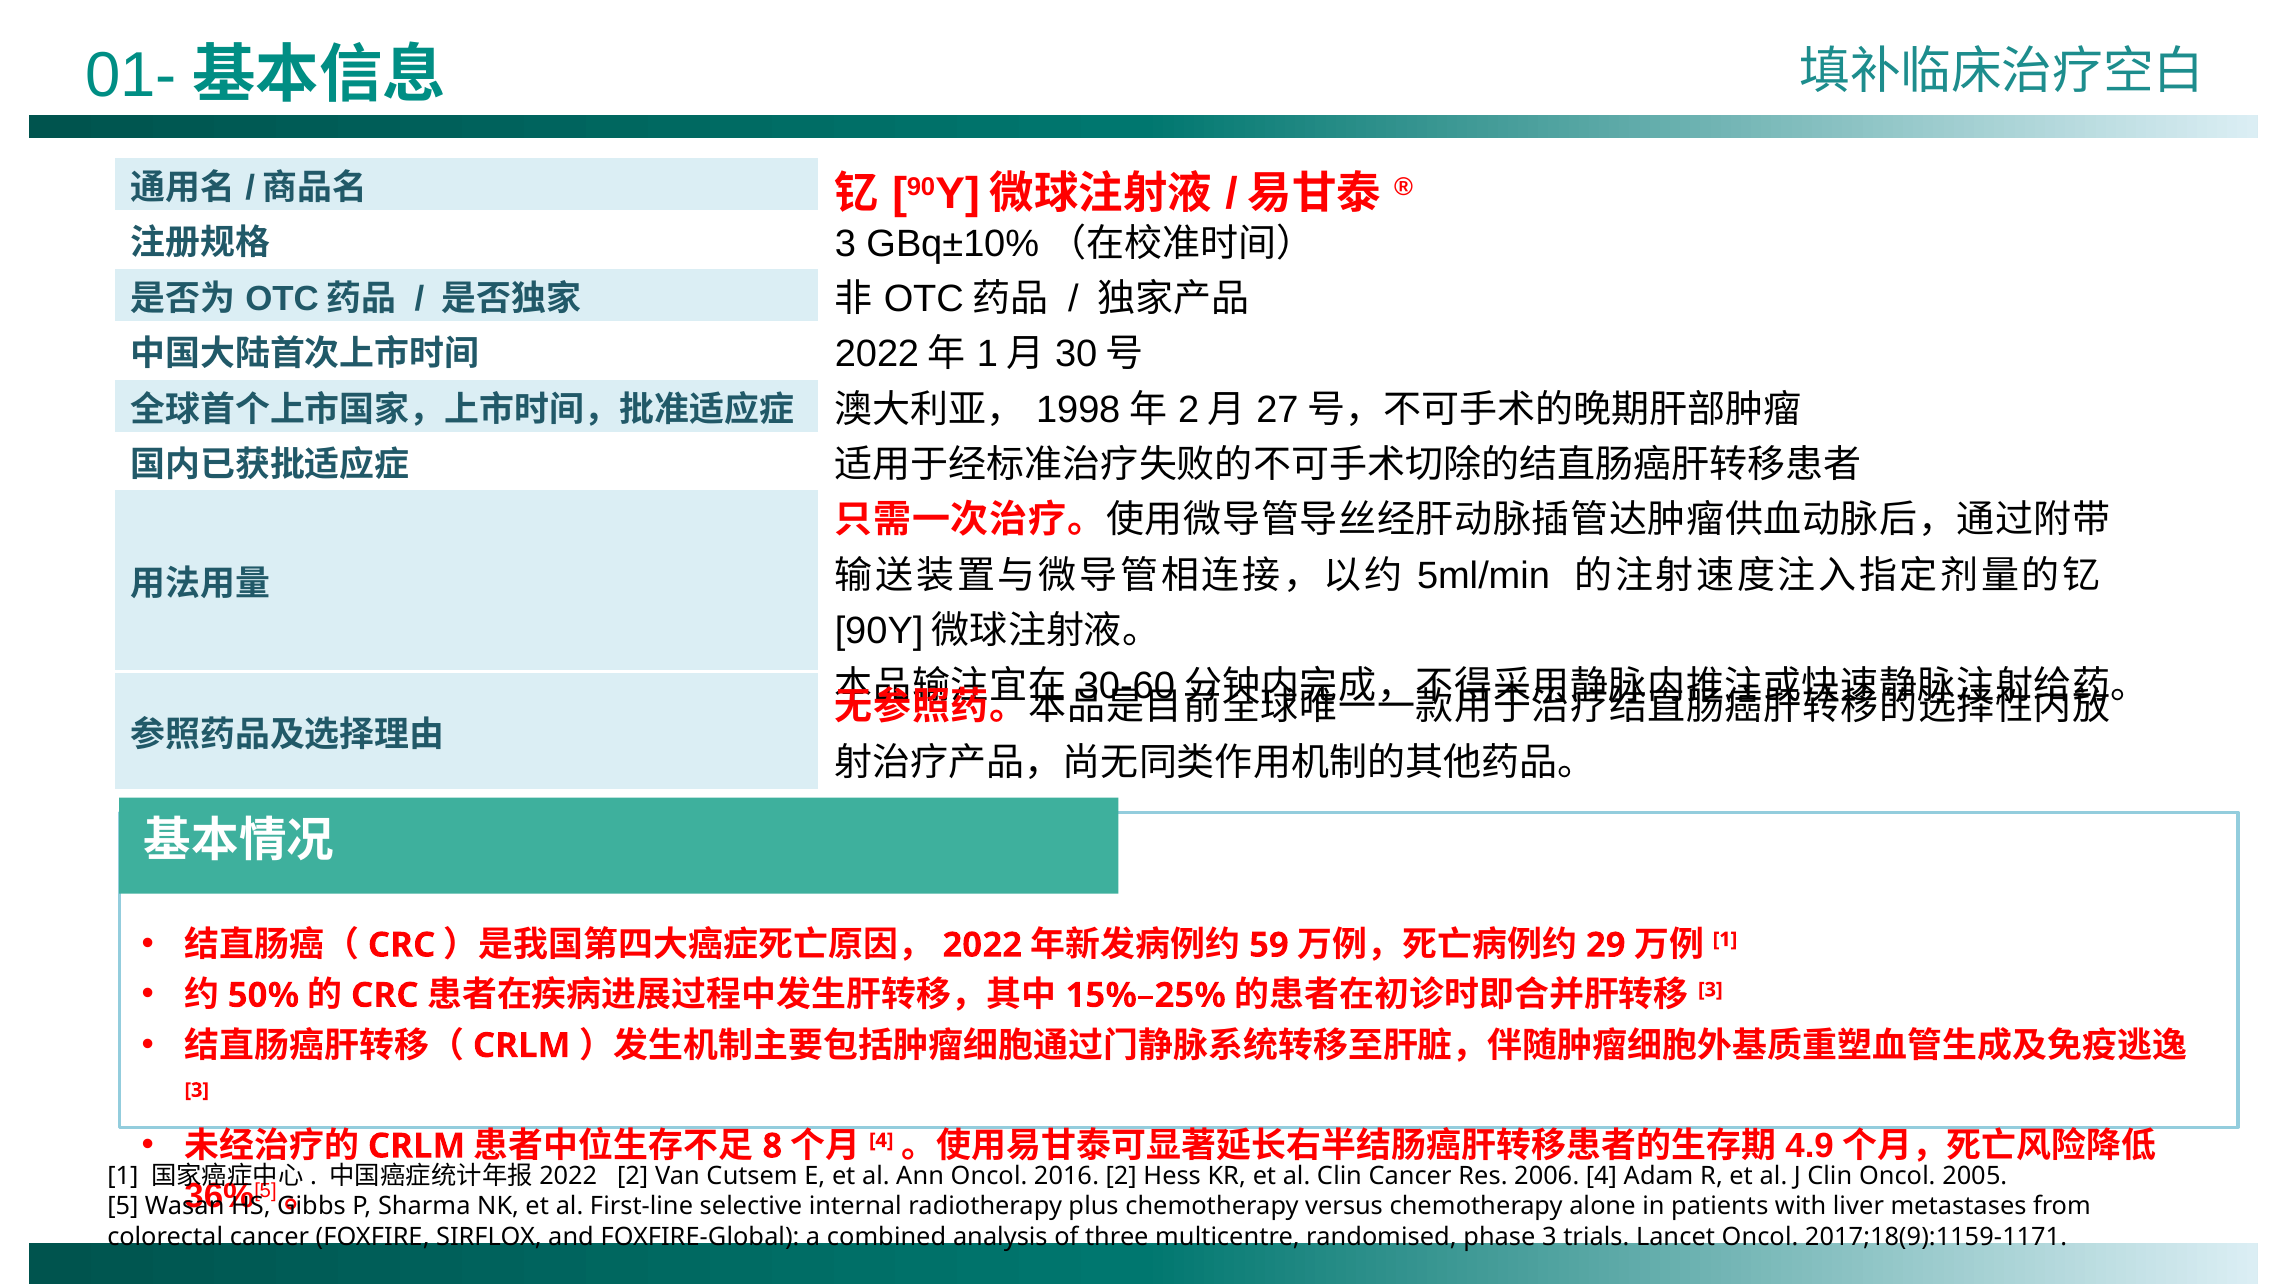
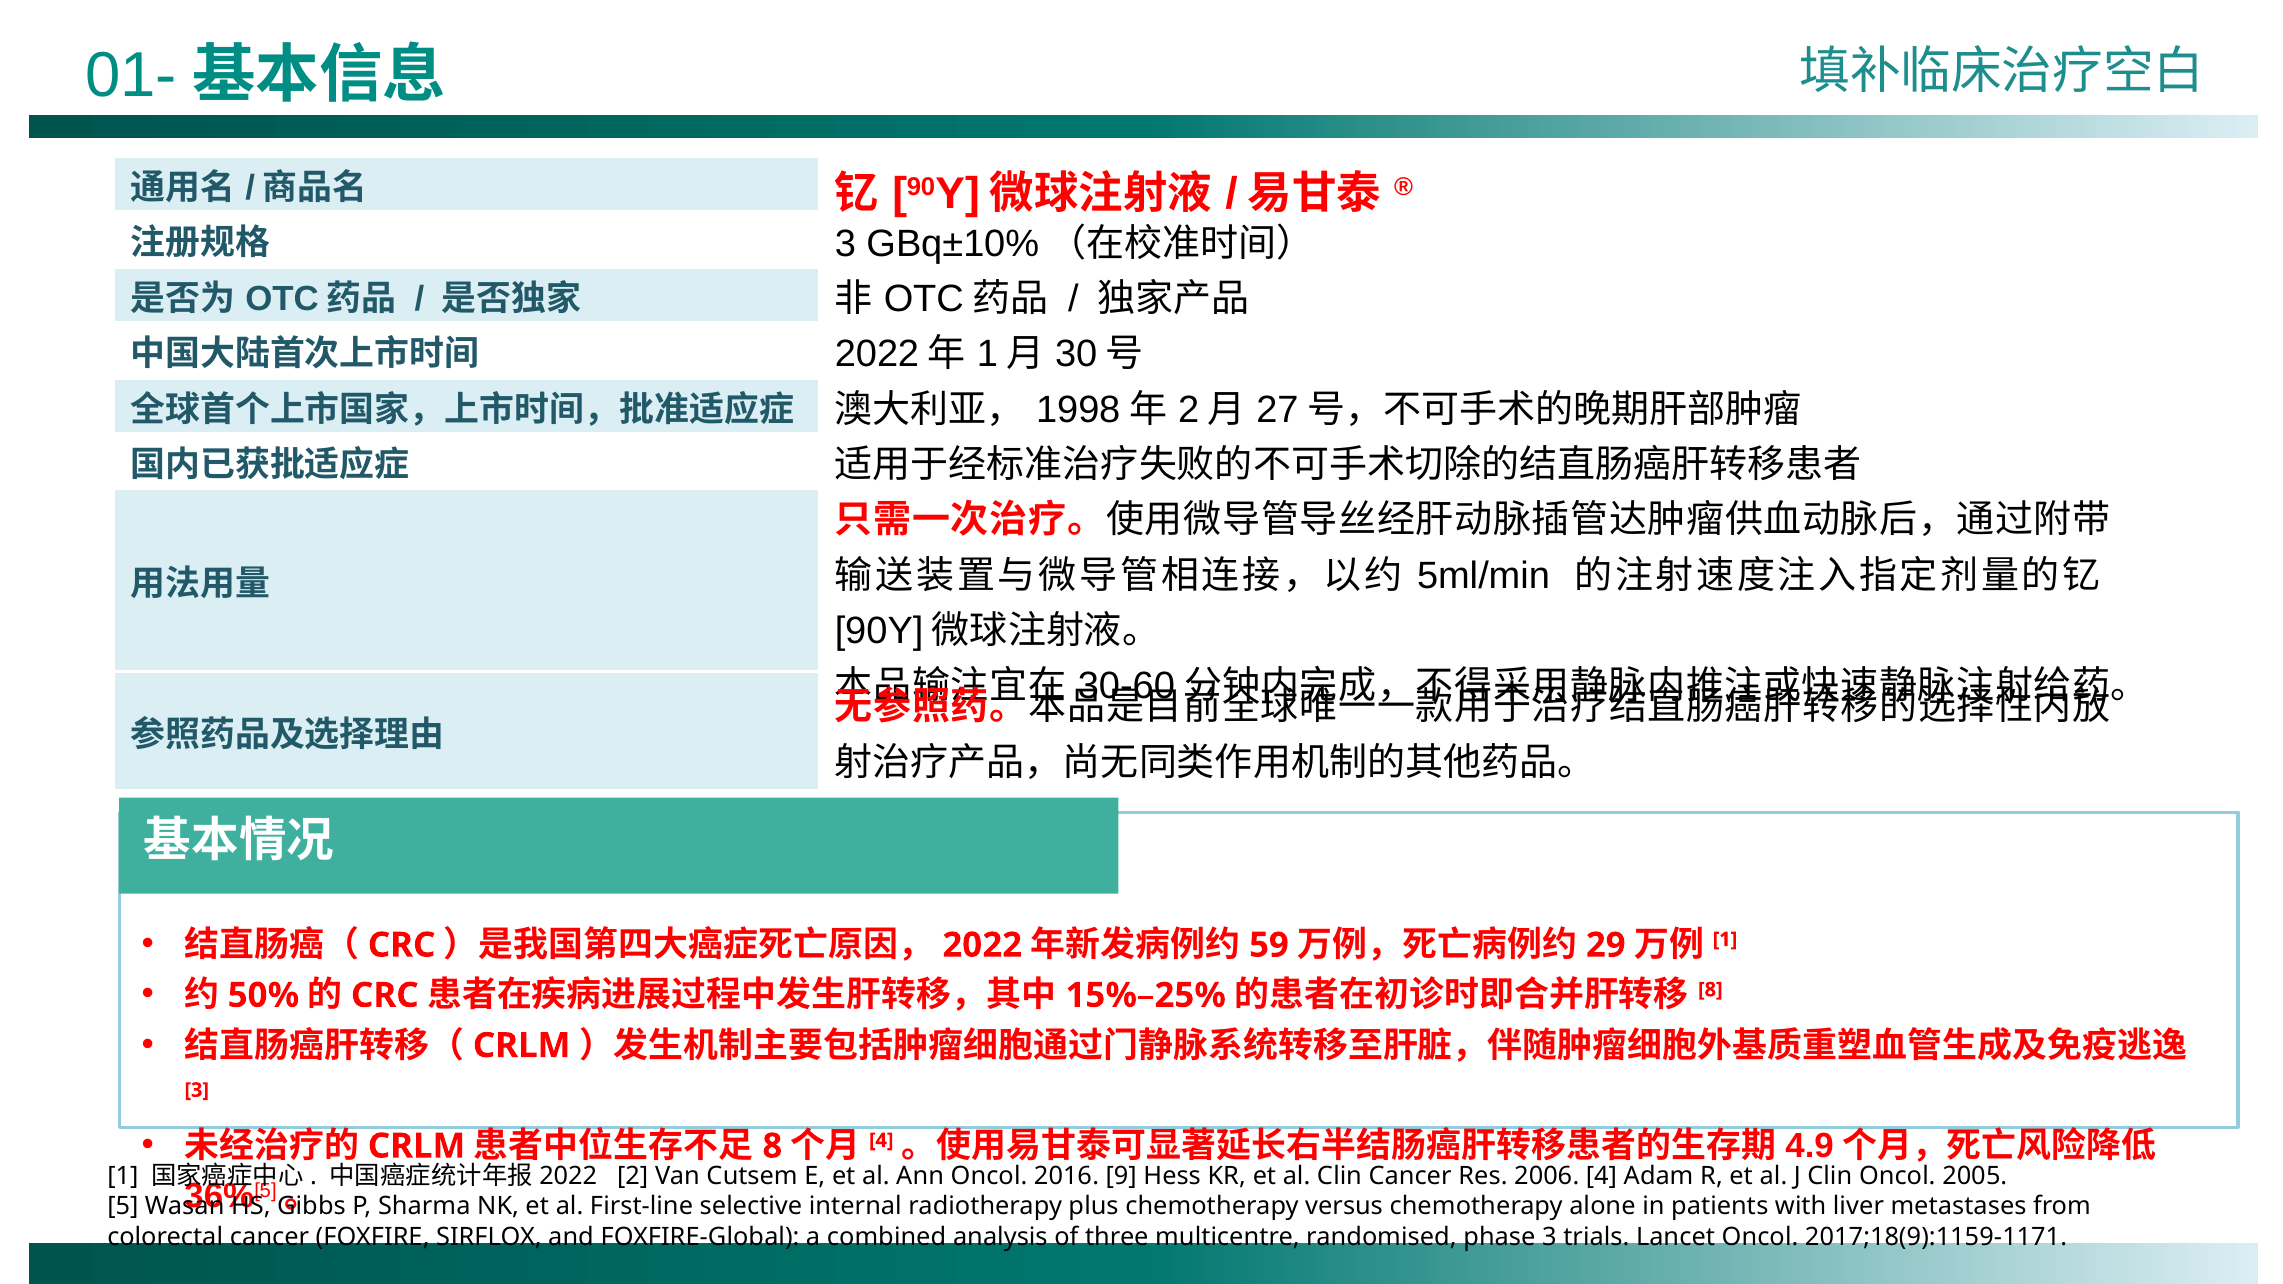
3 at (1710, 990): 3 -> 8
2016 2: 2 -> 9
